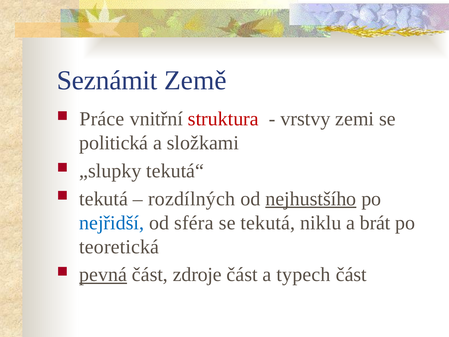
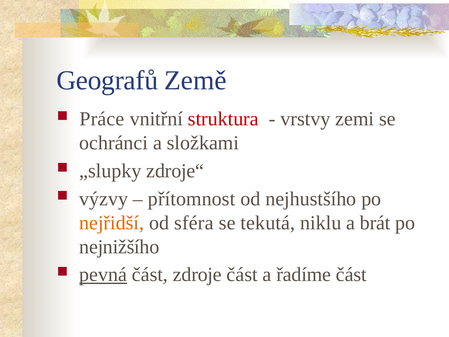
Seznámit: Seznámit -> Geografů
politická: politická -> ochránci
tekutá“: tekutá“ -> zdroje“
tekutá at (104, 199): tekutá -> výzvy
rozdílných: rozdílných -> přítomnost
nejhustšího underline: present -> none
nejřidší colour: blue -> orange
teoretická: teoretická -> nejnižšího
typech: typech -> řadíme
